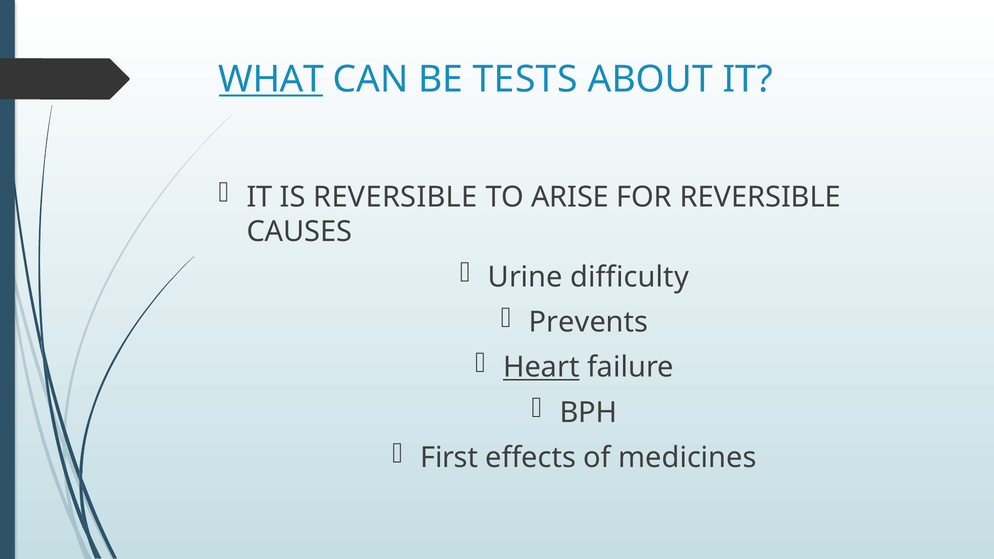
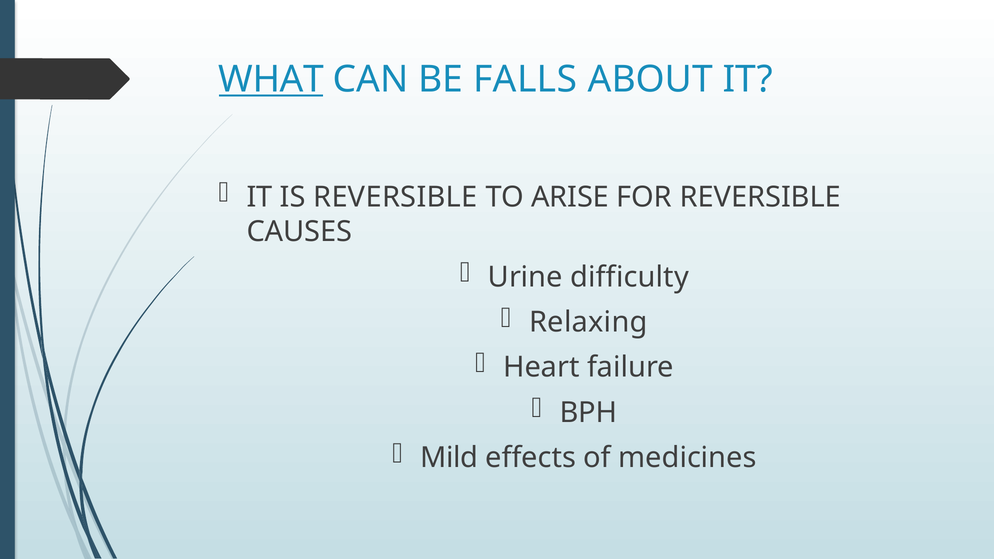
TESTS: TESTS -> FALLS
Prevents: Prevents -> Relaxing
Heart underline: present -> none
First: First -> Mild
